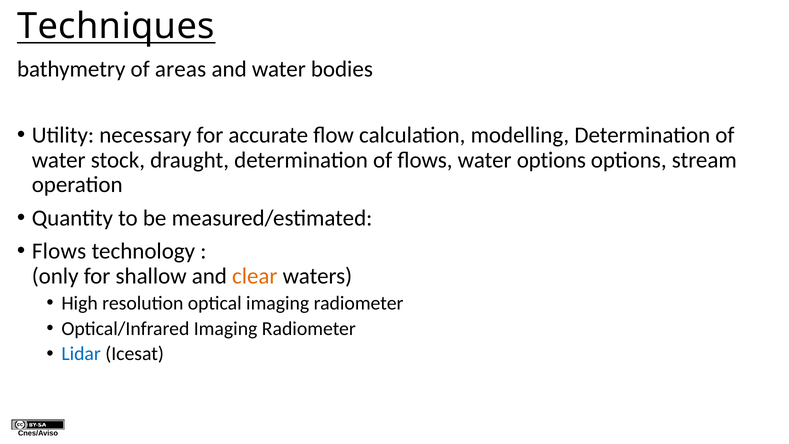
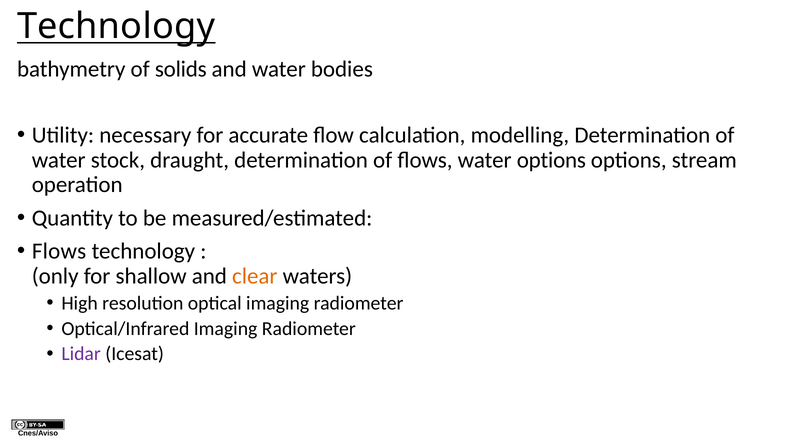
Techniques at (116, 26): Techniques -> Technology
areas: areas -> solids
Lidar colour: blue -> purple
